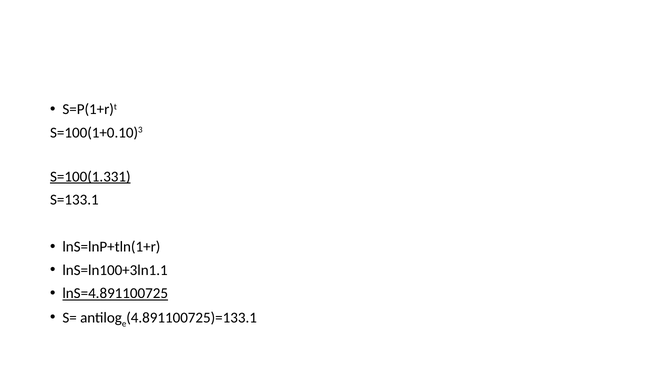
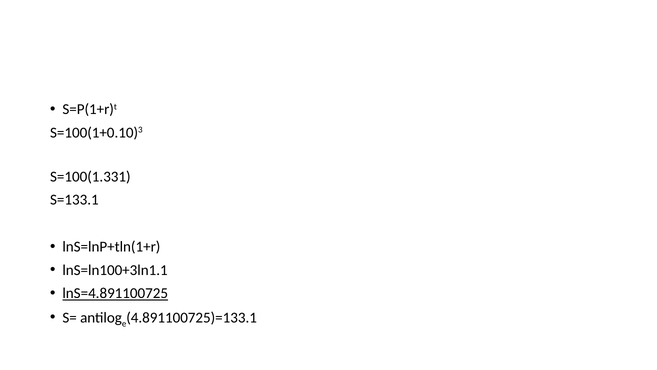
S=100(1.331 underline: present -> none
